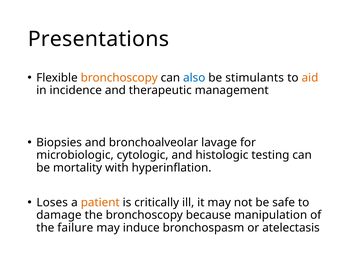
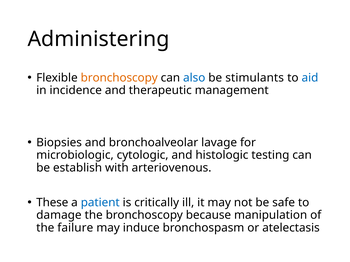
Presentations: Presentations -> Administering
aid colour: orange -> blue
mortality: mortality -> establish
hyperinflation: hyperinflation -> arteriovenous
Loses: Loses -> These
patient colour: orange -> blue
